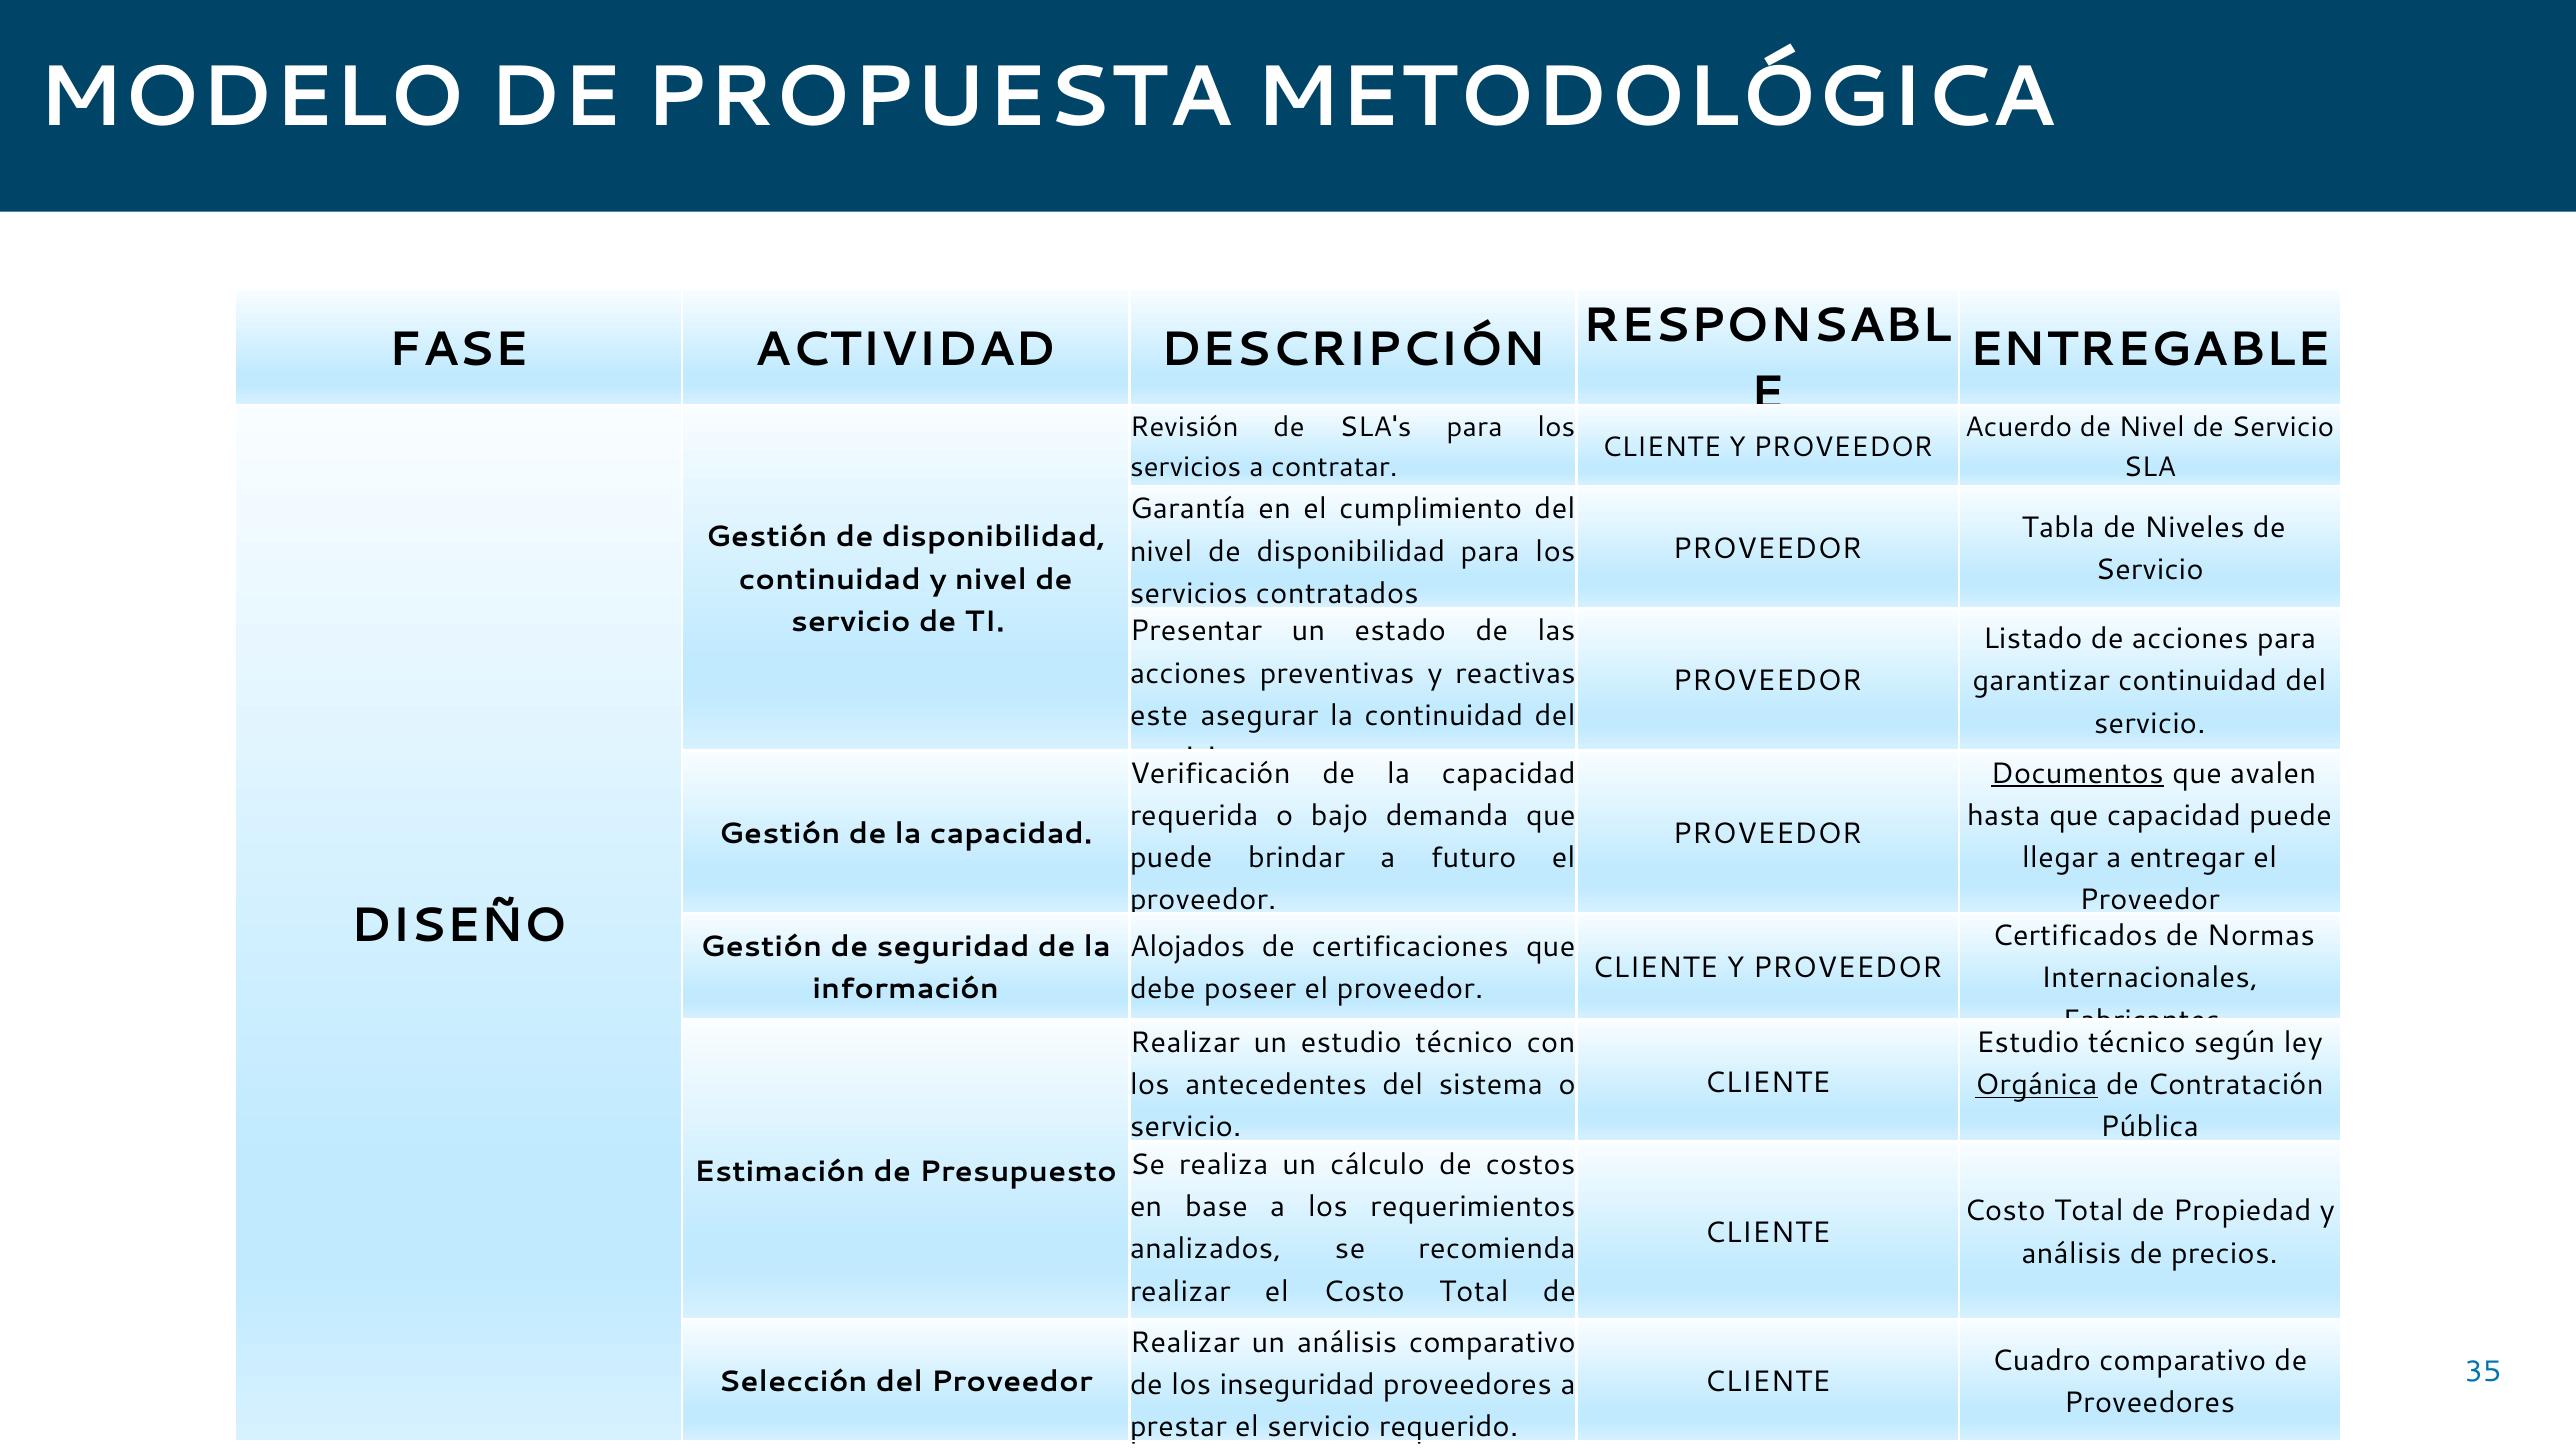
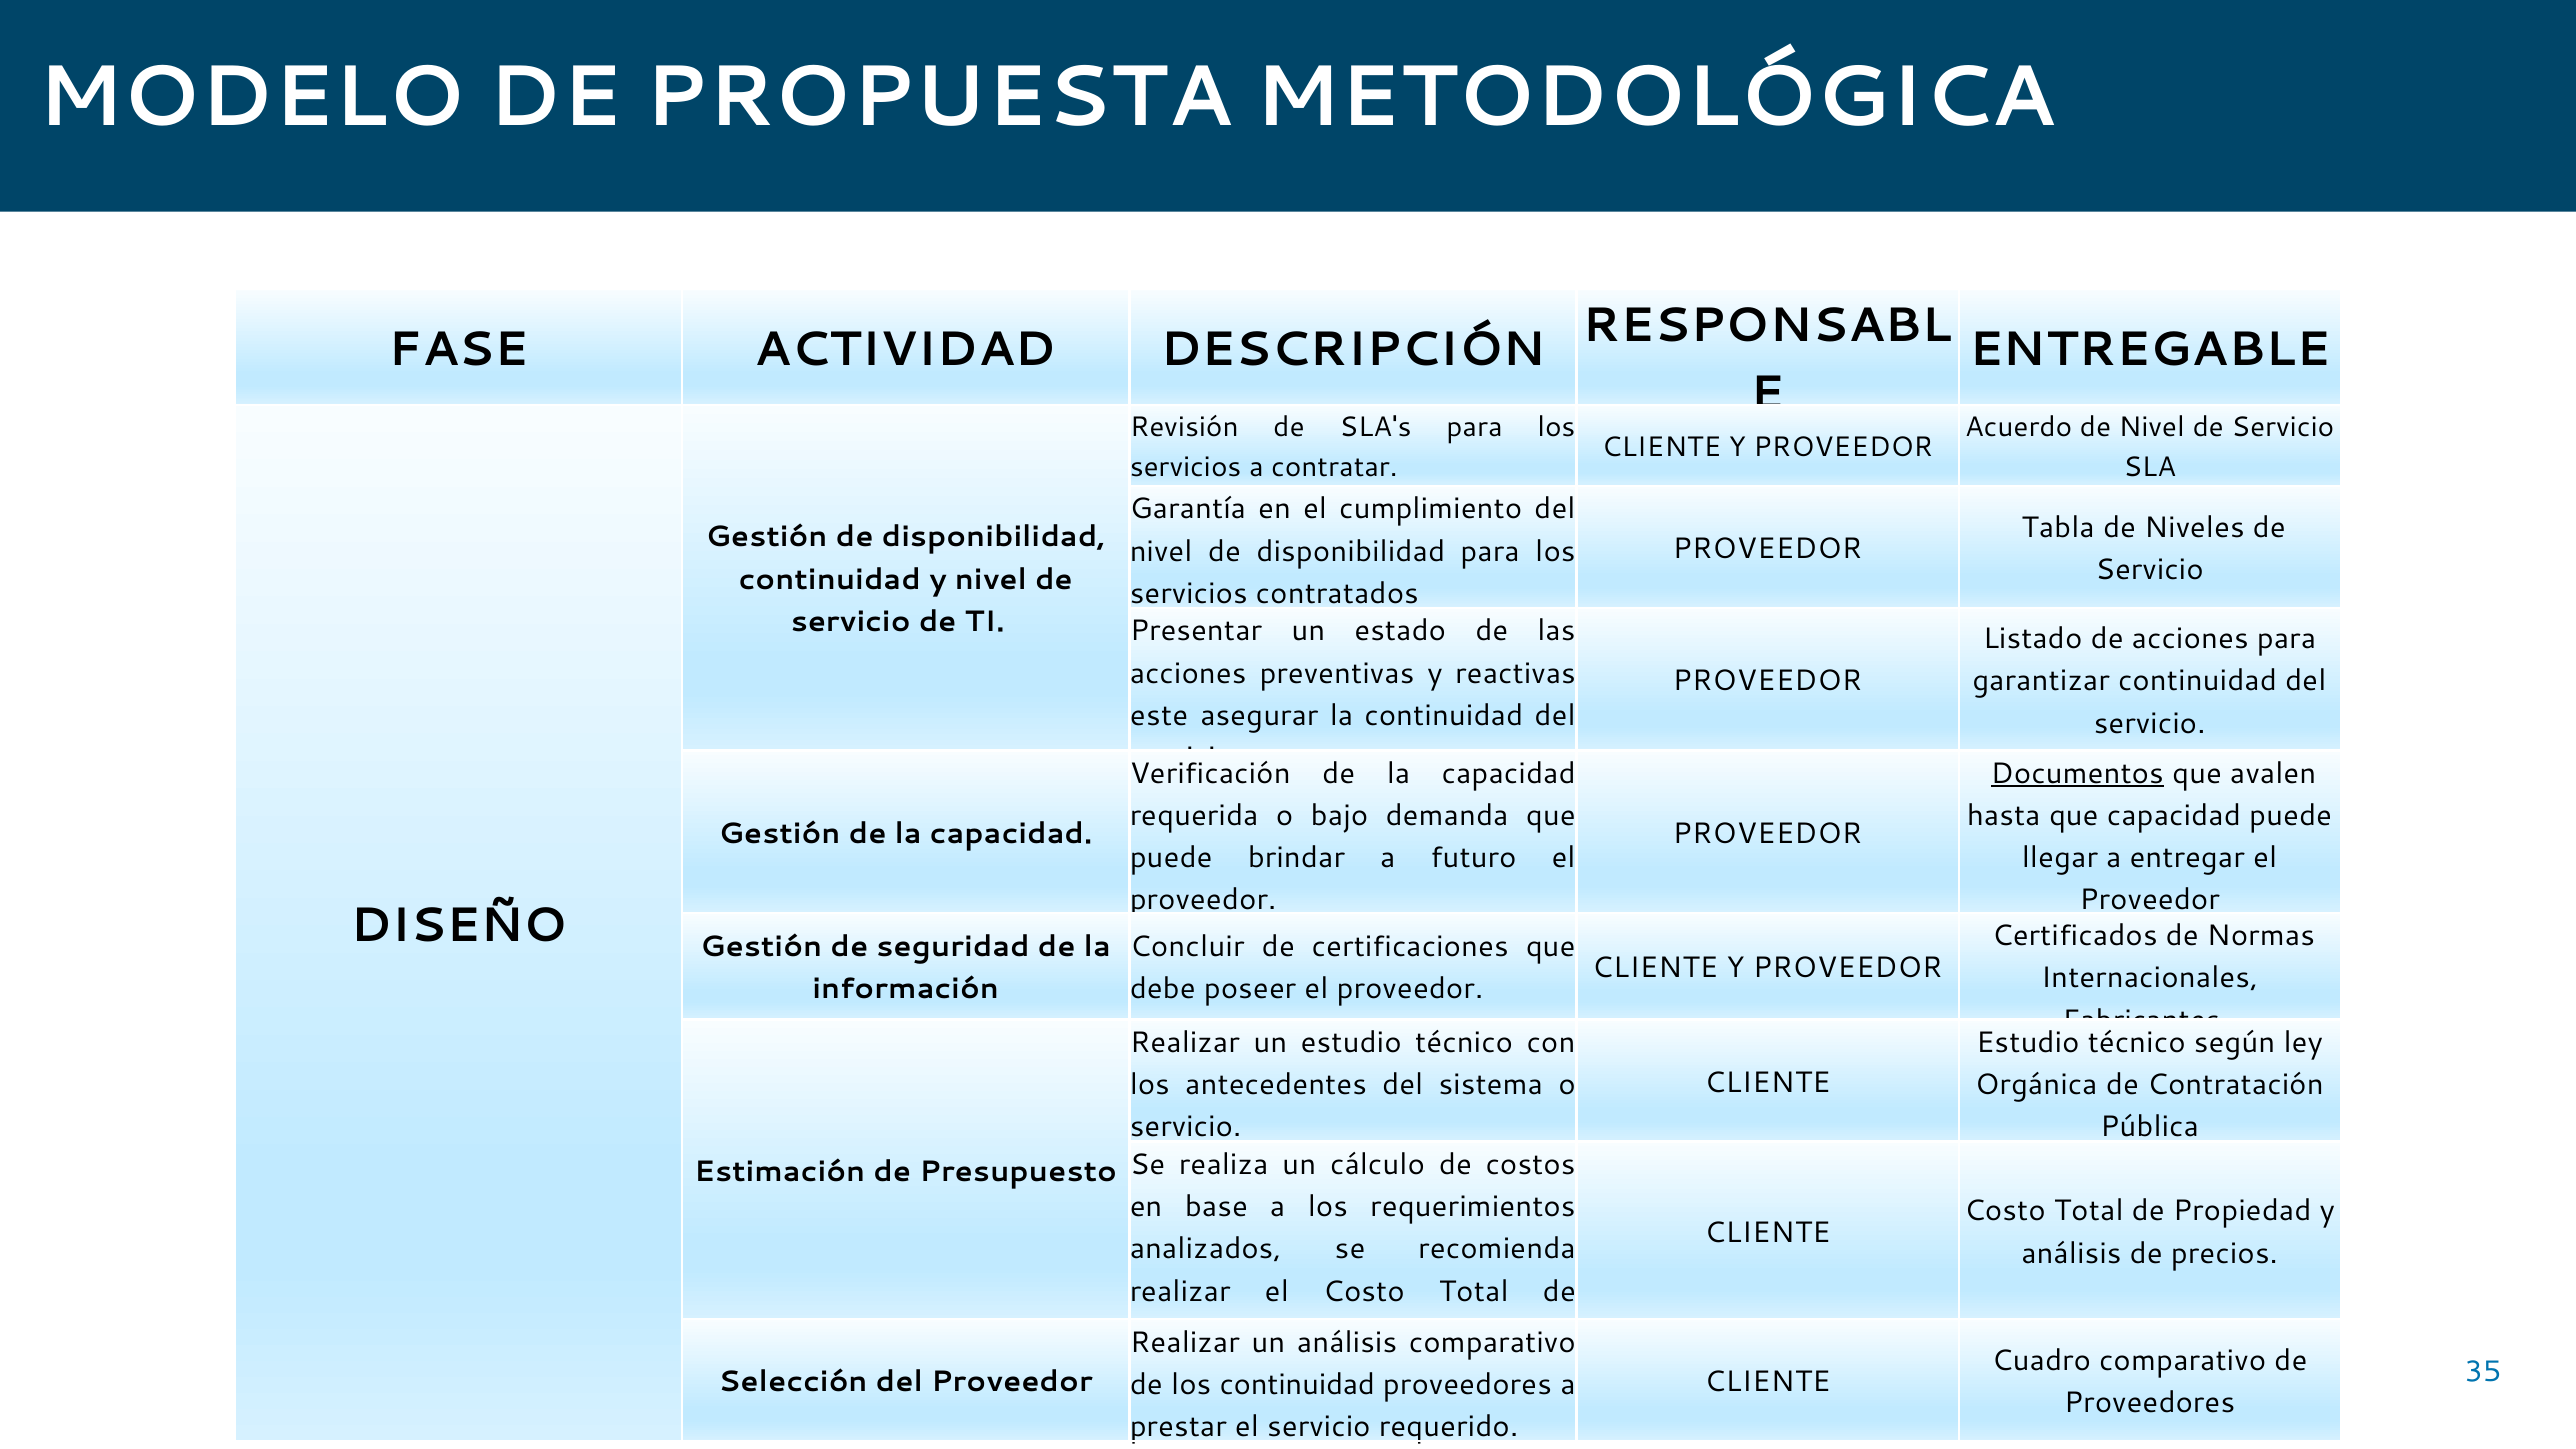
Alojados: Alojados -> Concluir
Orgánica underline: present -> none
los inseguridad: inseguridad -> continuidad
